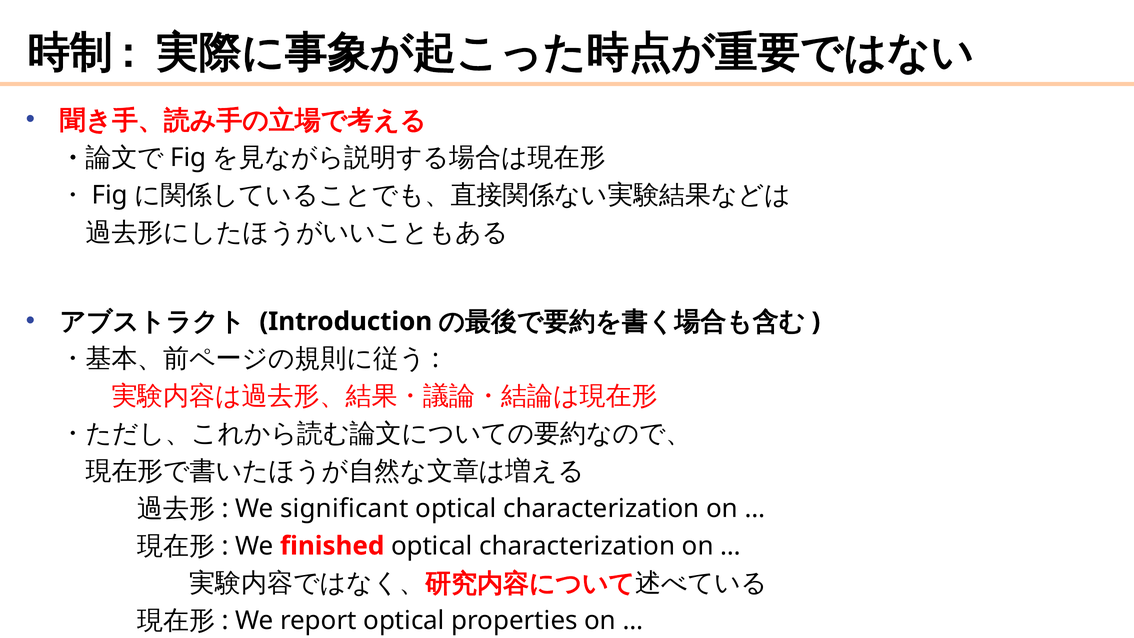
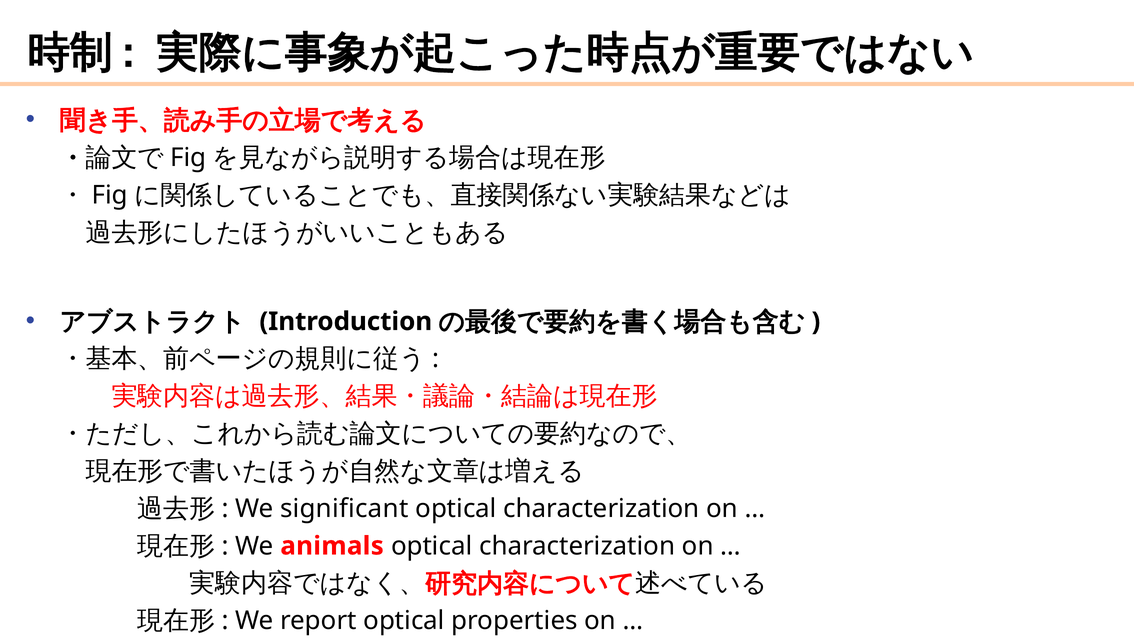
finished: finished -> animals
